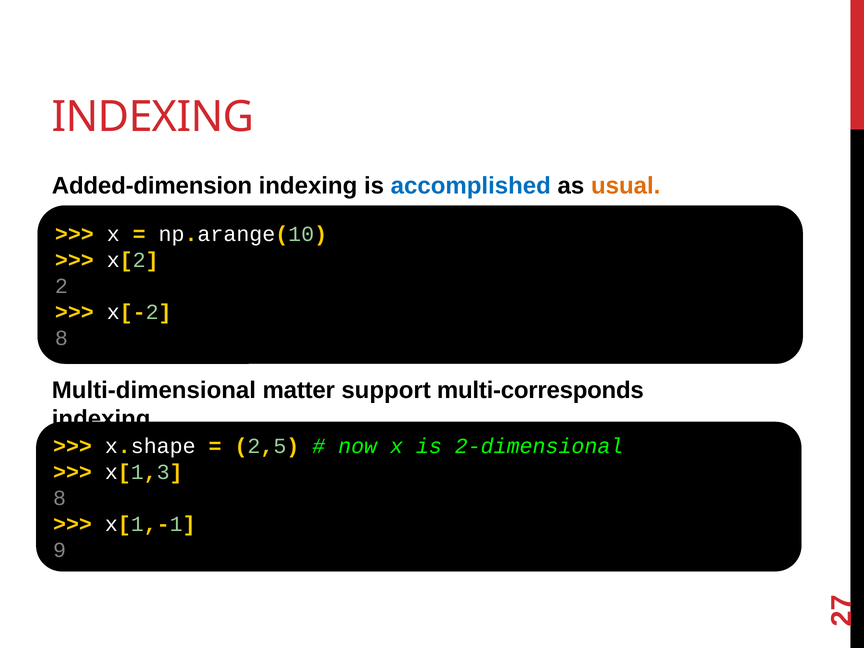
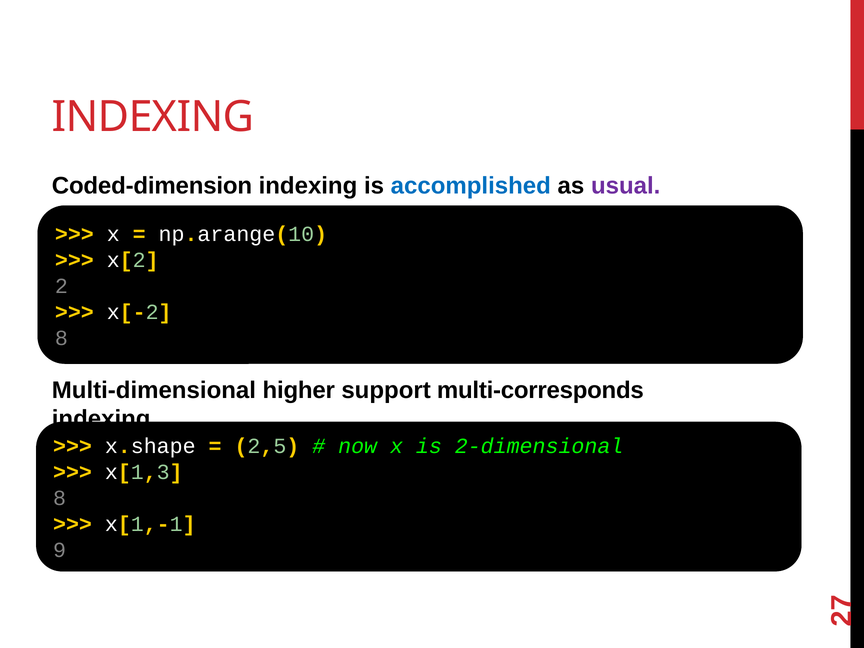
Added-dimension: Added-dimension -> Coded-dimension
usual colour: orange -> purple
matter: matter -> higher
